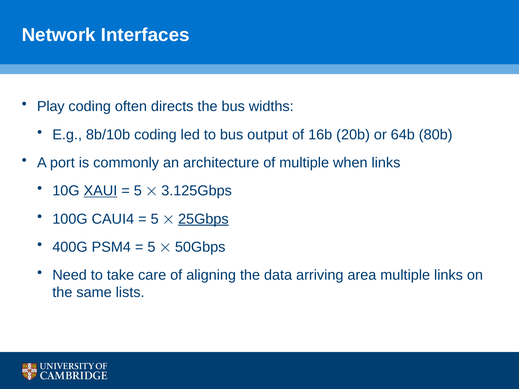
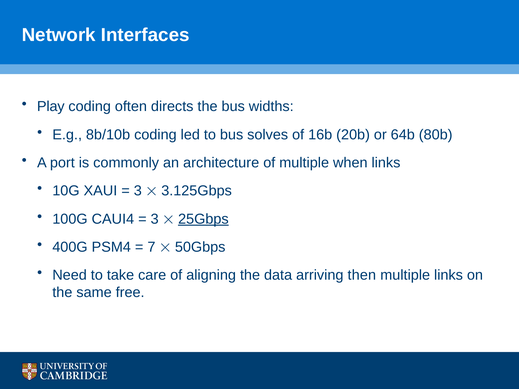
output: output -> solves
XAUI underline: present -> none
5 at (138, 191): 5 -> 3
5 at (155, 219): 5 -> 3
5 at (151, 247): 5 -> 7
area: area -> then
lists: lists -> free
